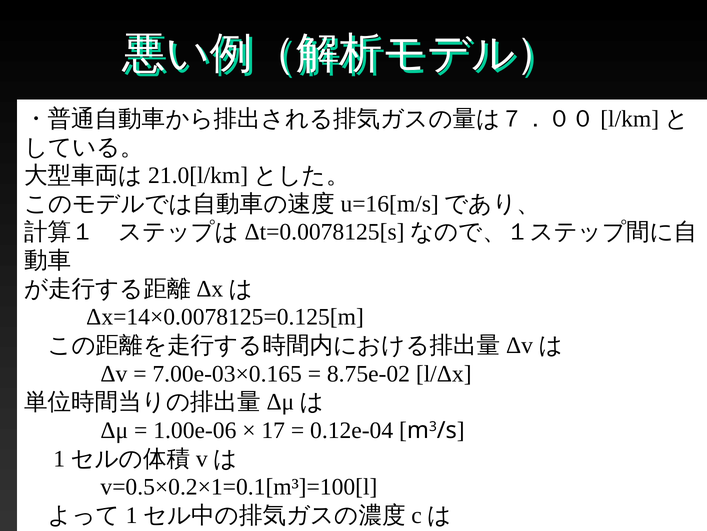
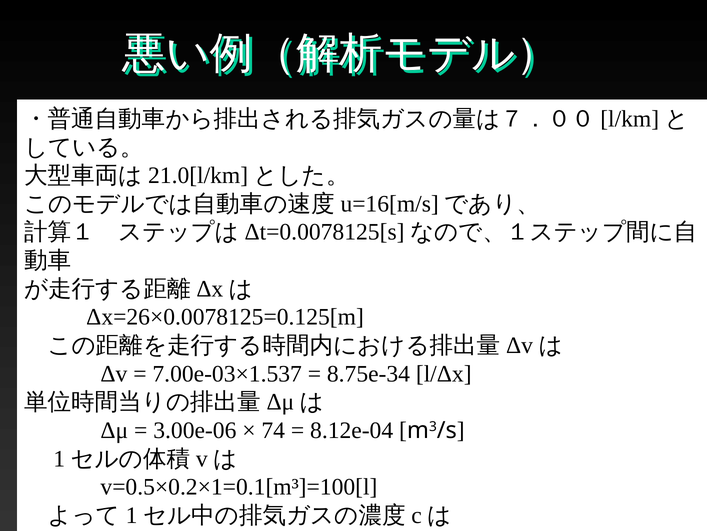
Δx=14×0.0078125=0.125[m: Δx=14×0.0078125=0.125[m -> Δx=26×0.0078125=0.125[m
7.00e-03×0.165: 7.00e-03×0.165 -> 7.00e-03×1.537
8.75e-02: 8.75e-02 -> 8.75e-34
1.00e-06: 1.00e-06 -> 3.00e-06
17: 17 -> 74
0.12e-04: 0.12e-04 -> 8.12e-04
